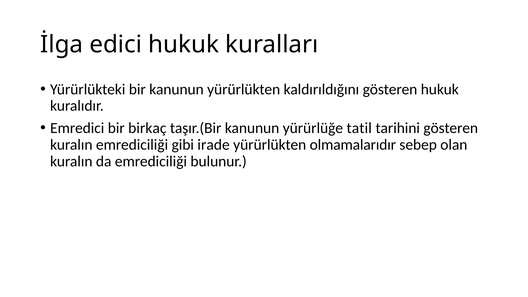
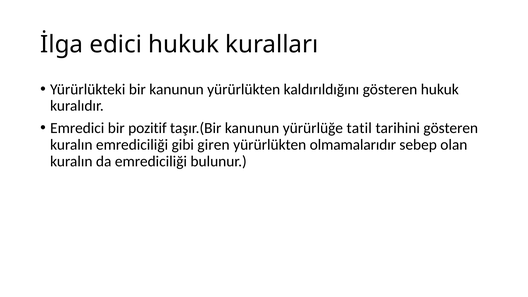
birkaç: birkaç -> pozitif
irade: irade -> giren
